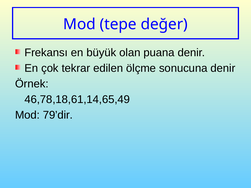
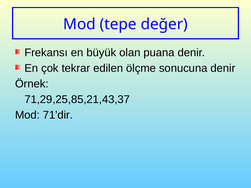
46,78,18,61,14,65,49: 46,78,18,61,14,65,49 -> 71,29,25,85,21,43,37
79’dir: 79’dir -> 71’dir
